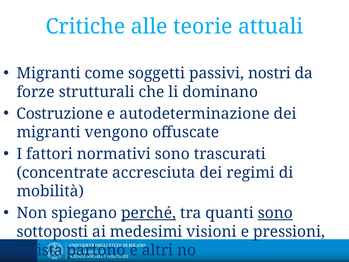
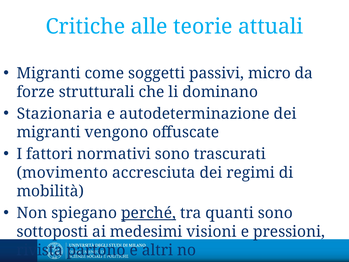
nostri: nostri -> micro
Costruzione: Costruzione -> Stazionaria
concentrate: concentrate -> movimento
sono at (275, 213) underline: present -> none
